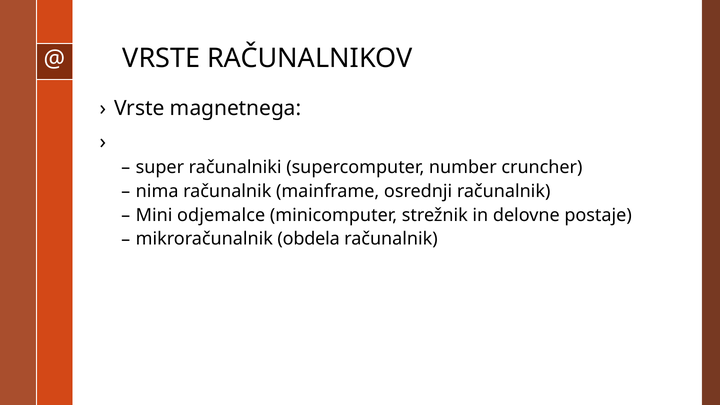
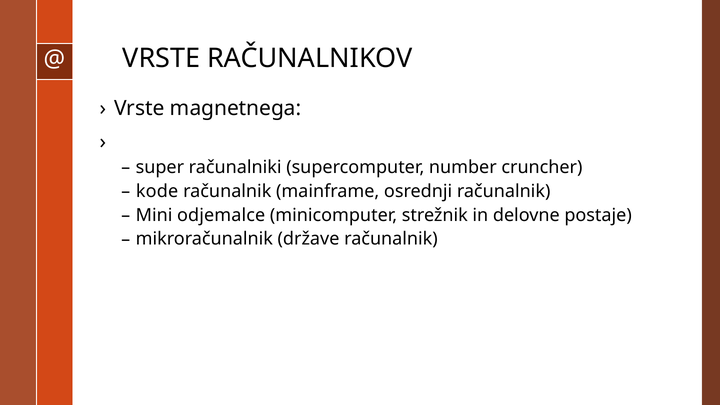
nima: nima -> kode
obdela: obdela -> države
